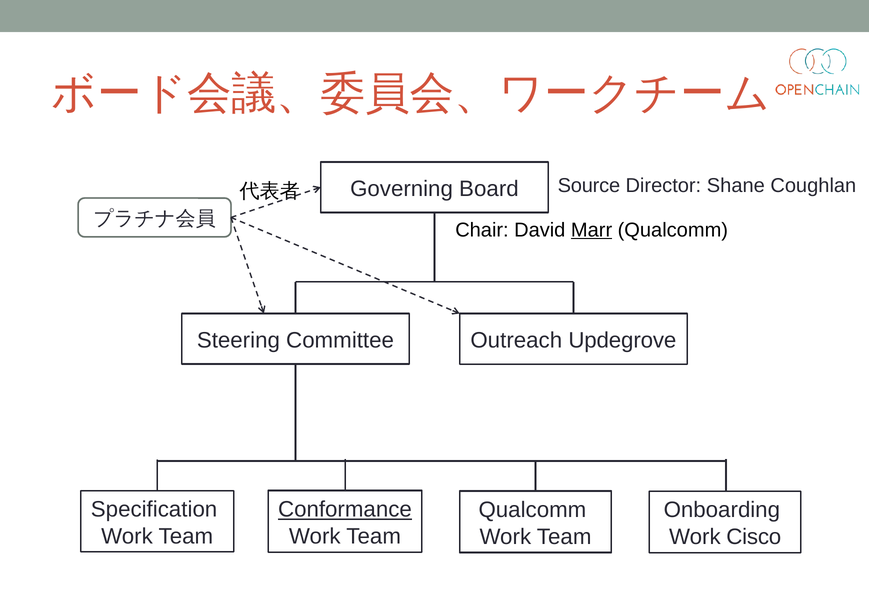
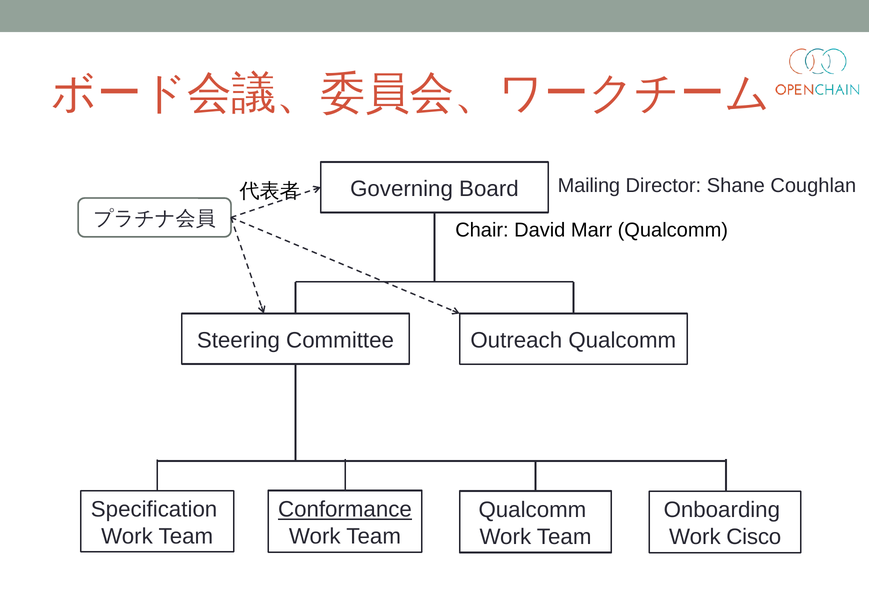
Source: Source -> Mailing
Marr underline: present -> none
Outreach Updegrove: Updegrove -> Qualcomm
